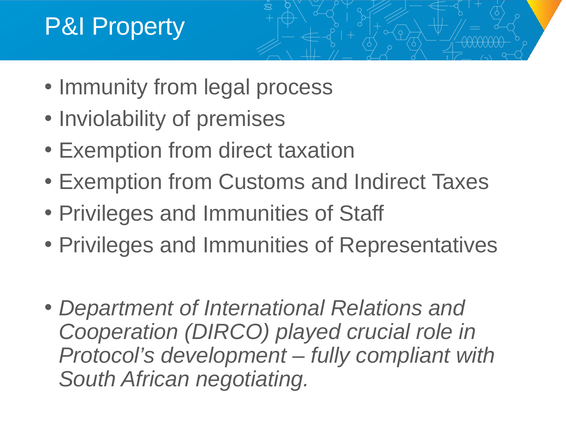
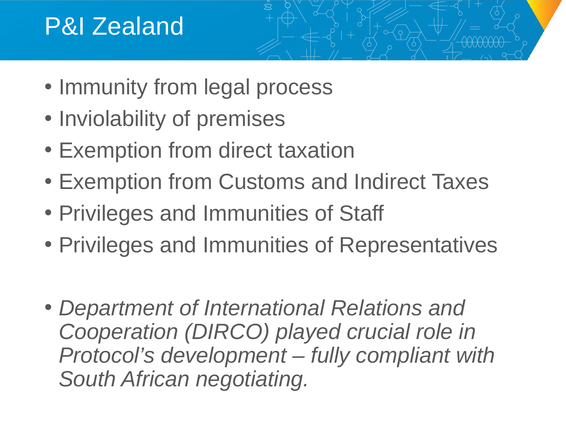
Property: Property -> Zealand
